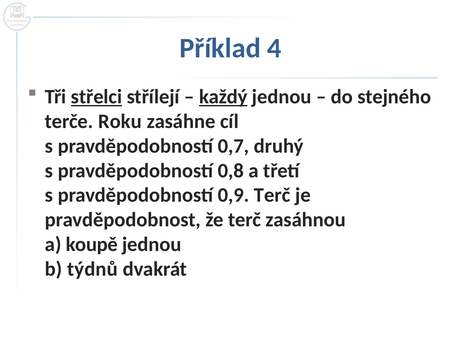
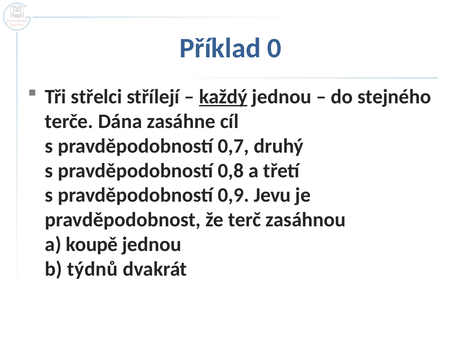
4: 4 -> 0
střelci underline: present -> none
Roku: Roku -> Dána
0,9 Terč: Terč -> Jevu
